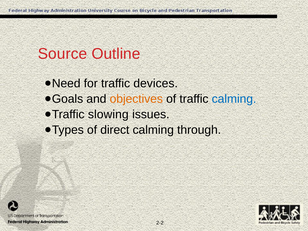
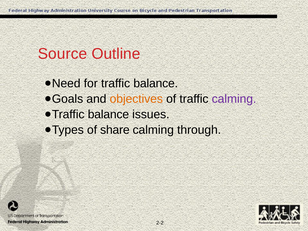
traffic devices: devices -> balance
calming at (234, 99) colour: blue -> purple
slowing at (108, 114): slowing -> balance
direct: direct -> share
